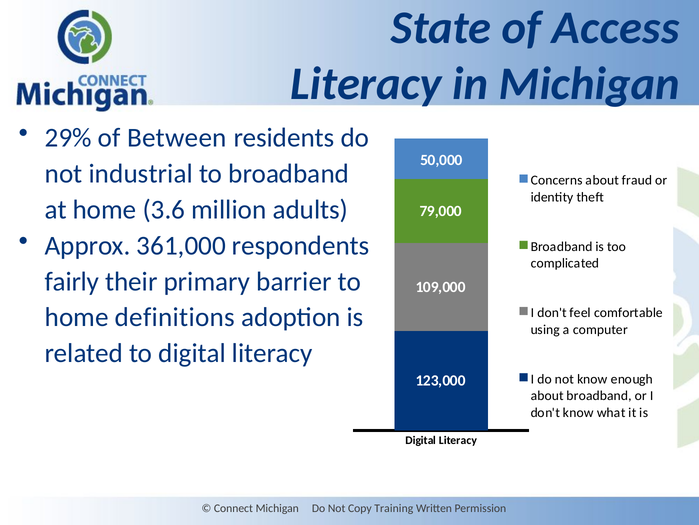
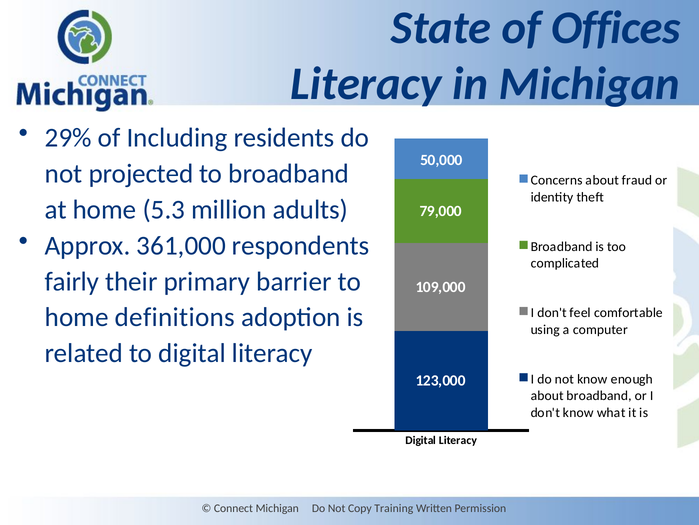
Access: Access -> Offices
Between: Between -> Including
industrial: industrial -> projected
3.6: 3.6 -> 5.3
